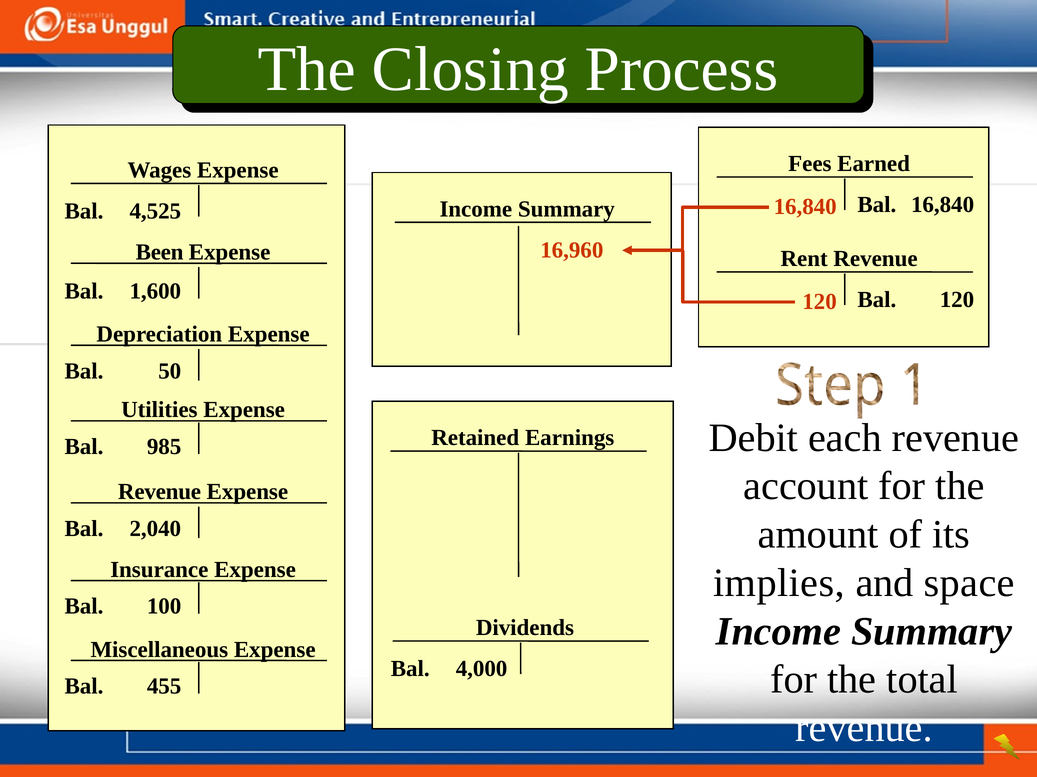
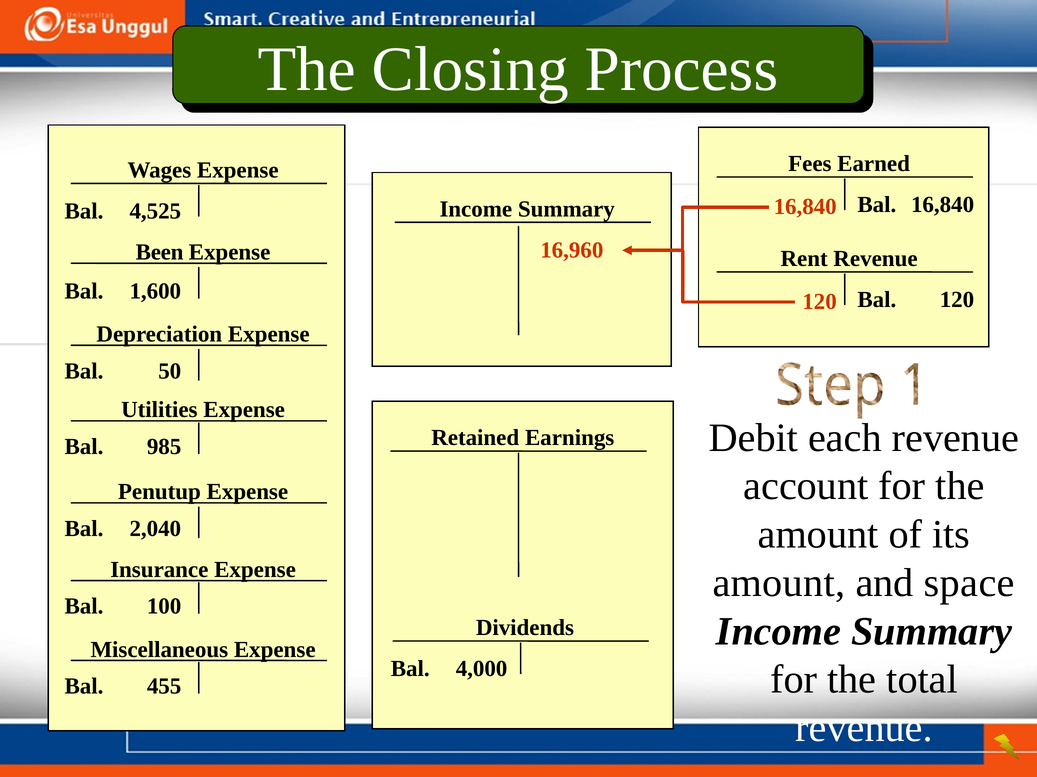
Revenue at (160, 492): Revenue -> Penutup
implies at (779, 583): implies -> amount
